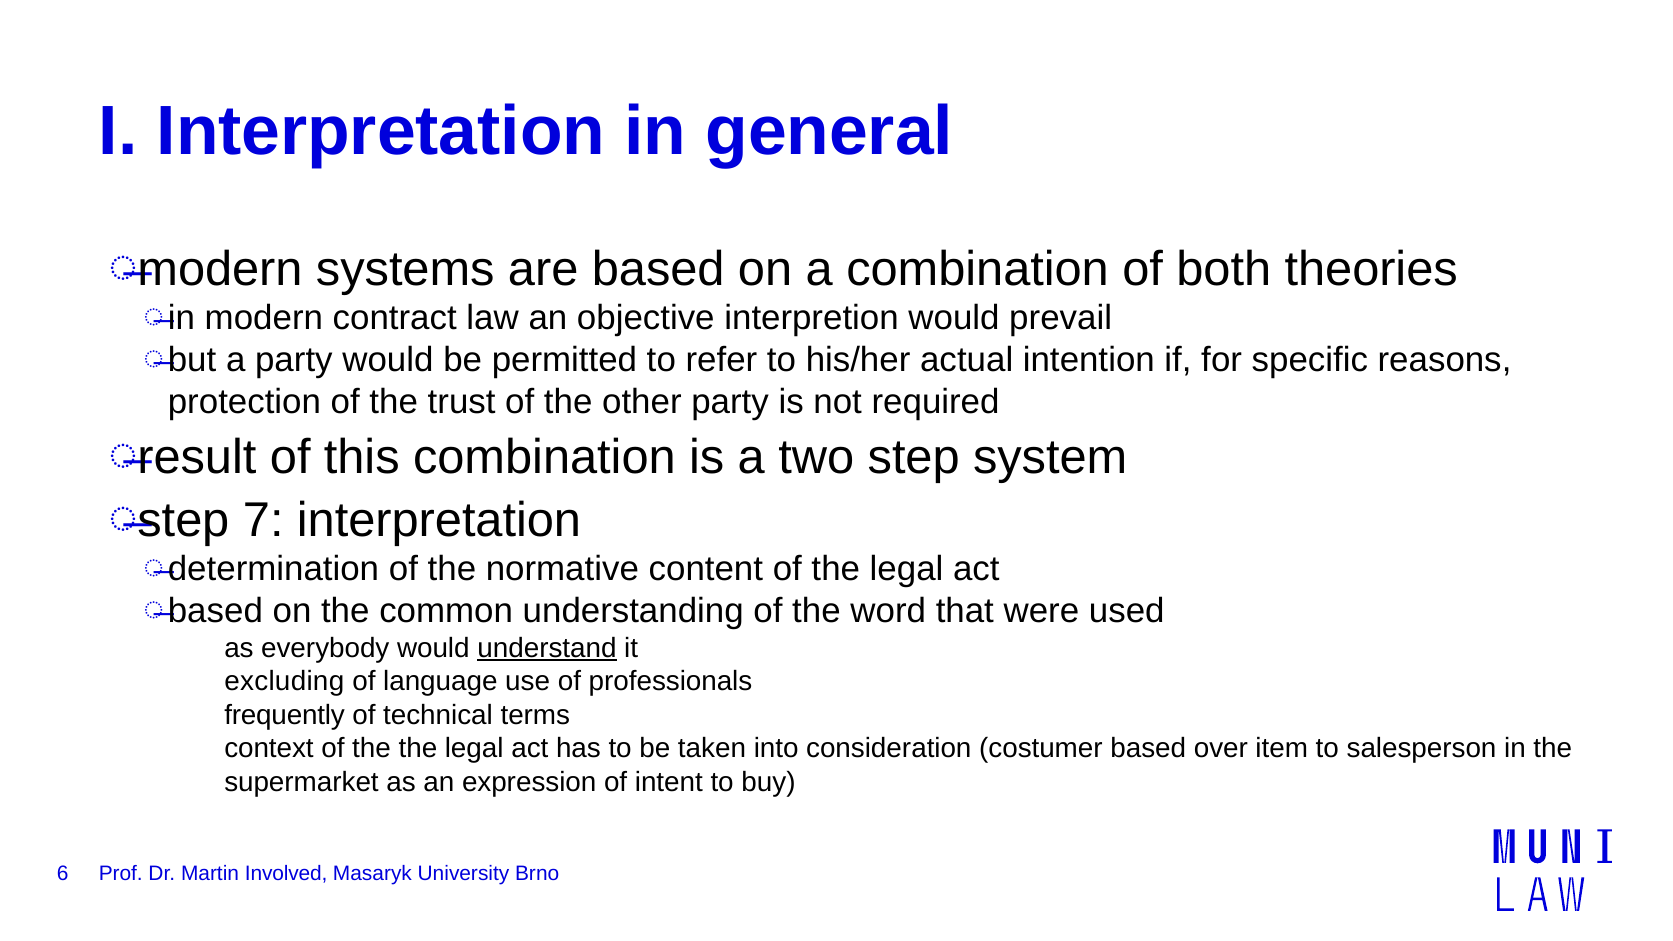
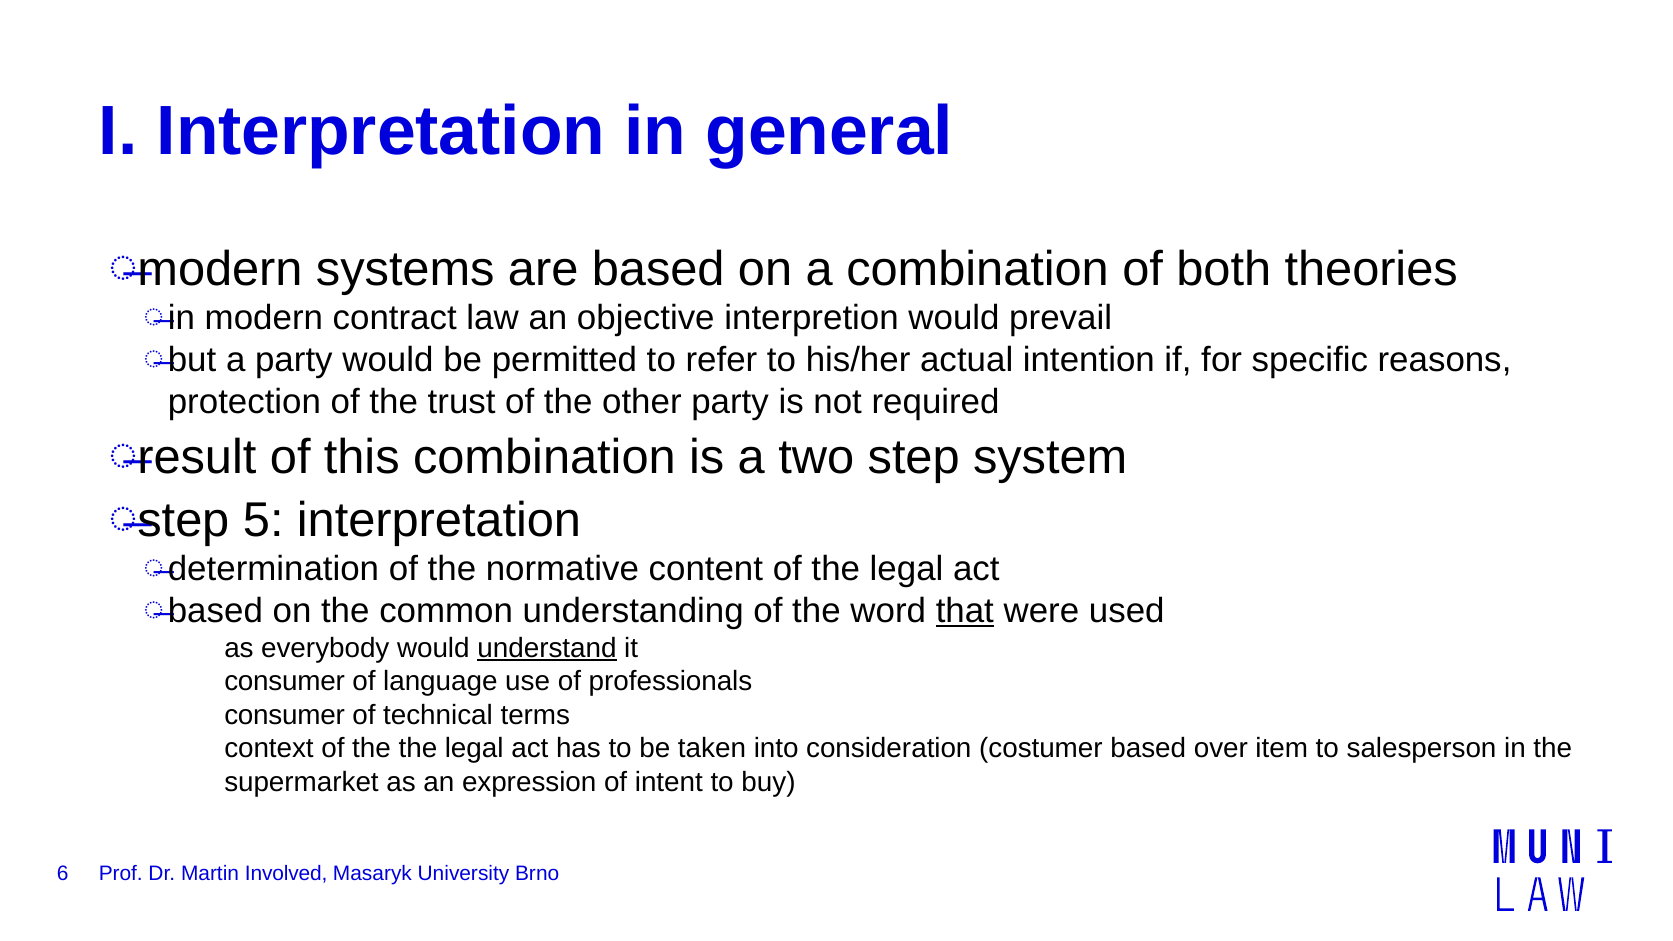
7: 7 -> 5
that underline: none -> present
excluding at (284, 682): excluding -> consumer
frequently at (285, 715): frequently -> consumer
